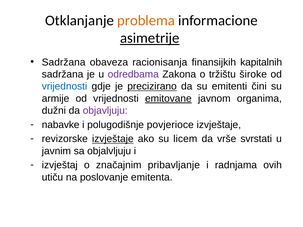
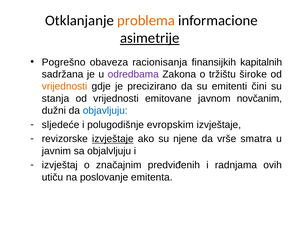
Sadržana at (64, 62): Sadržana -> Pogrešno
vrijednosti at (65, 86) colour: blue -> orange
precizirano underline: present -> none
armije: armije -> stanja
emitovane underline: present -> none
organima: organima -> novčanim
objavljuju colour: purple -> blue
nabavke: nabavke -> sljedeće
povjerioce: povjerioce -> evropskim
licem: licem -> njene
svrstati: svrstati -> smatra
pribavljanje: pribavljanje -> predviđenih
